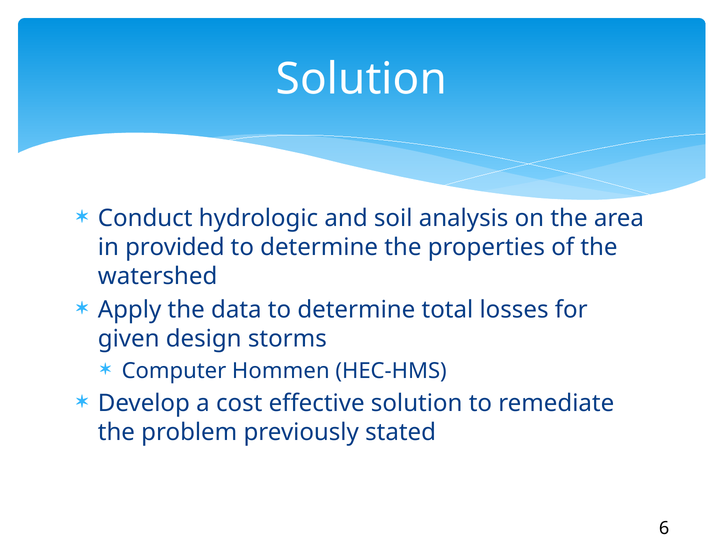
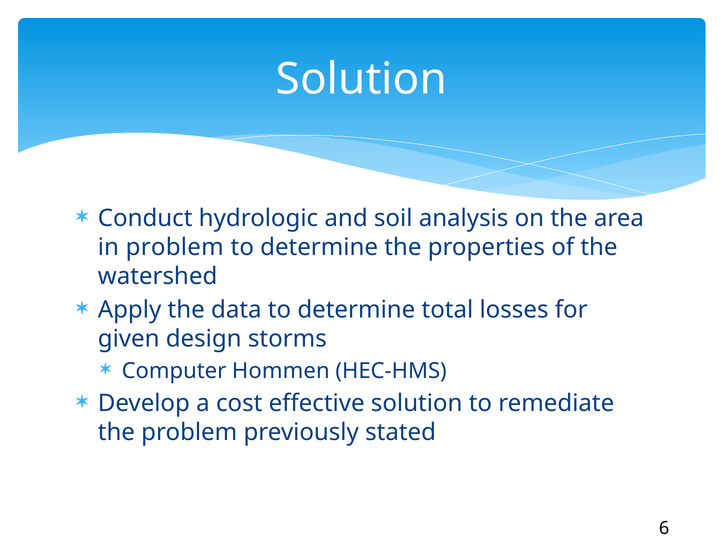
in provided: provided -> problem
